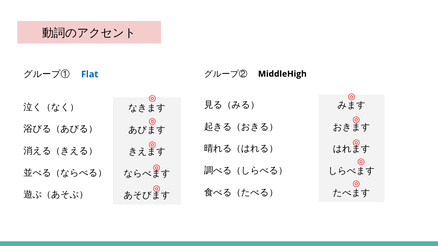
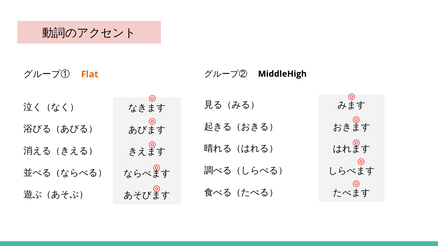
Flat colour: blue -> orange
